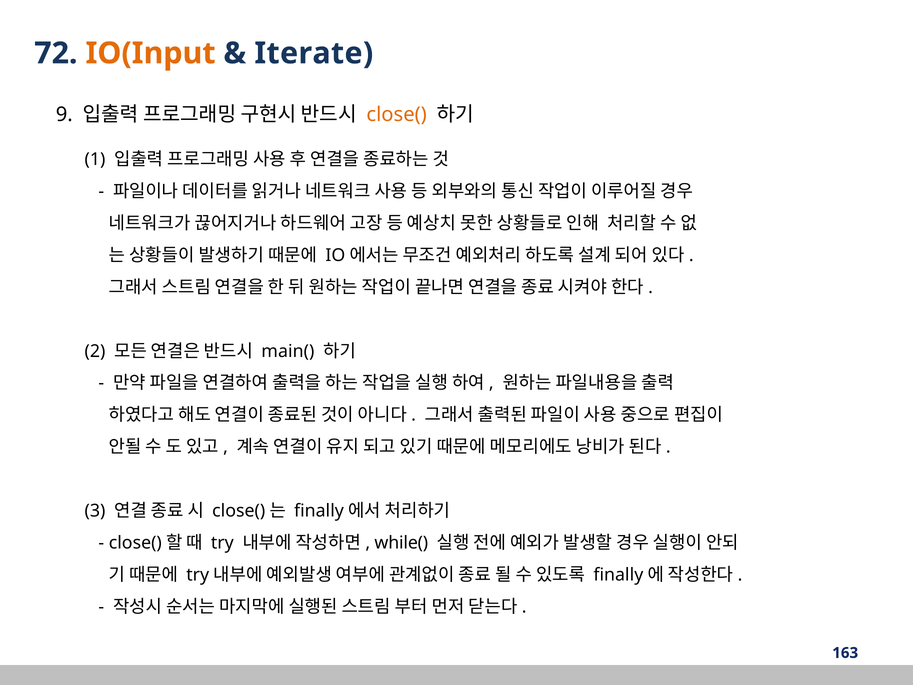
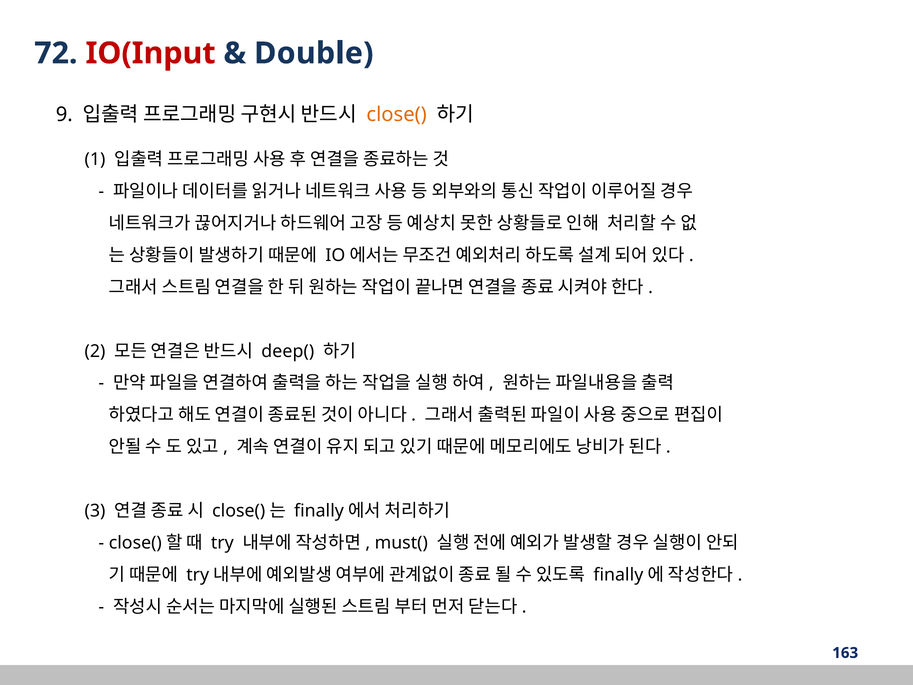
IO(Input colour: orange -> red
Iterate: Iterate -> Double
main(: main( -> deep(
while(: while( -> must(
